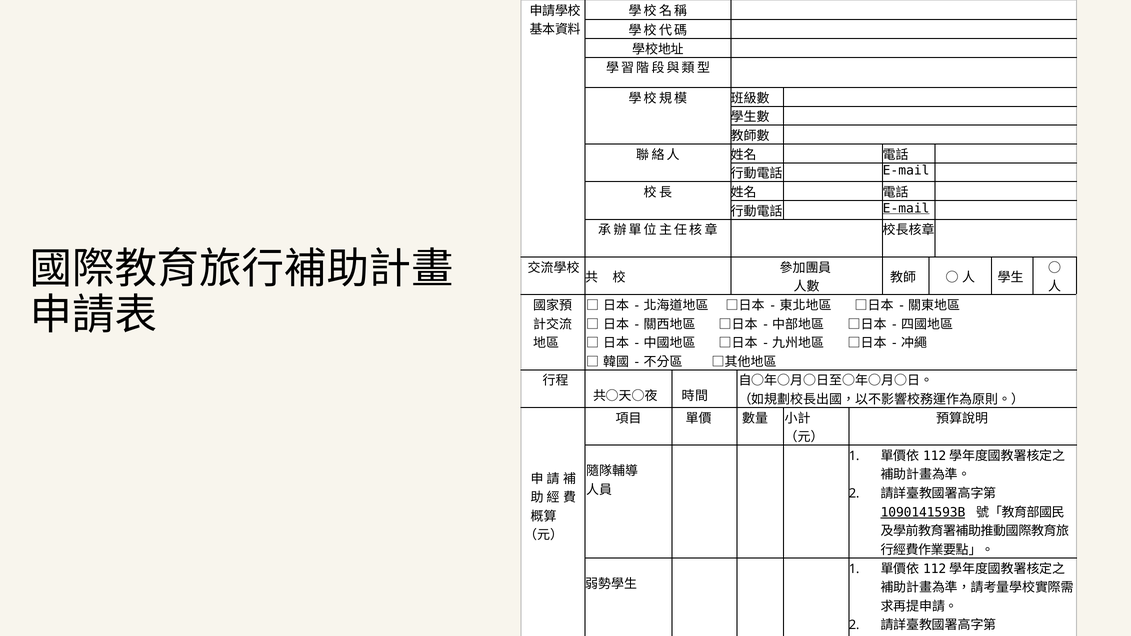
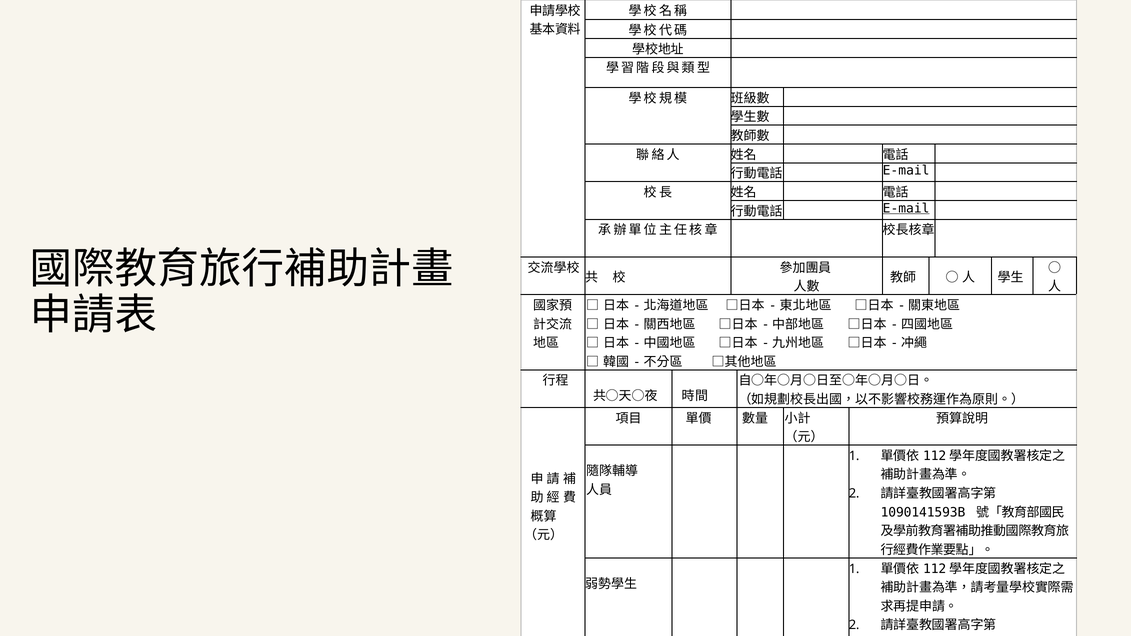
1090141593B at (923, 512) underline: present -> none
